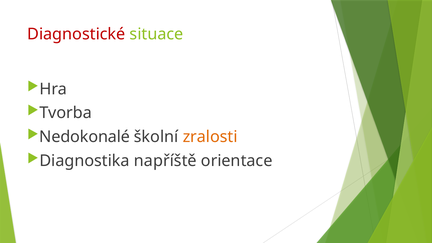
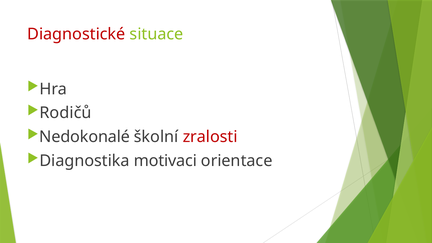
Tvorba: Tvorba -> Rodičů
zralosti colour: orange -> red
napříště: napříště -> motivaci
